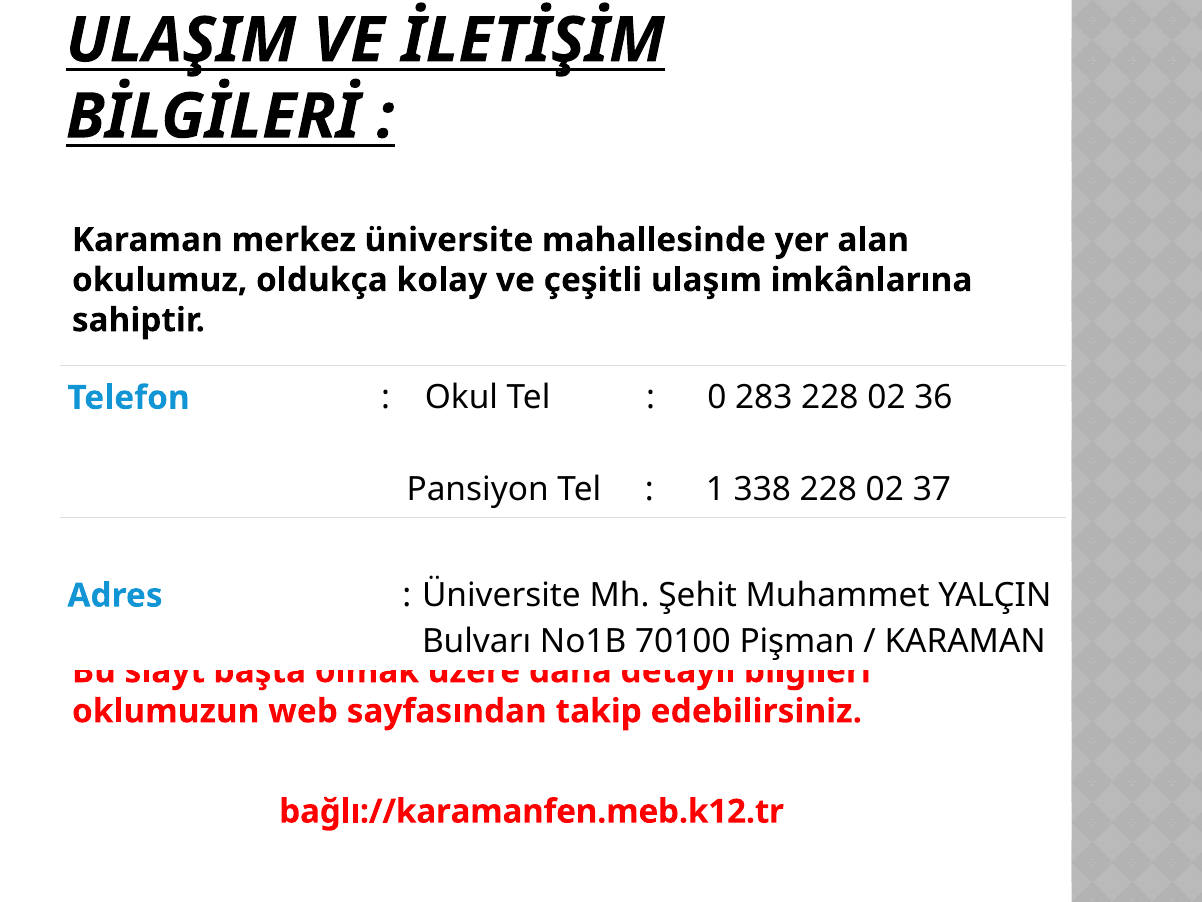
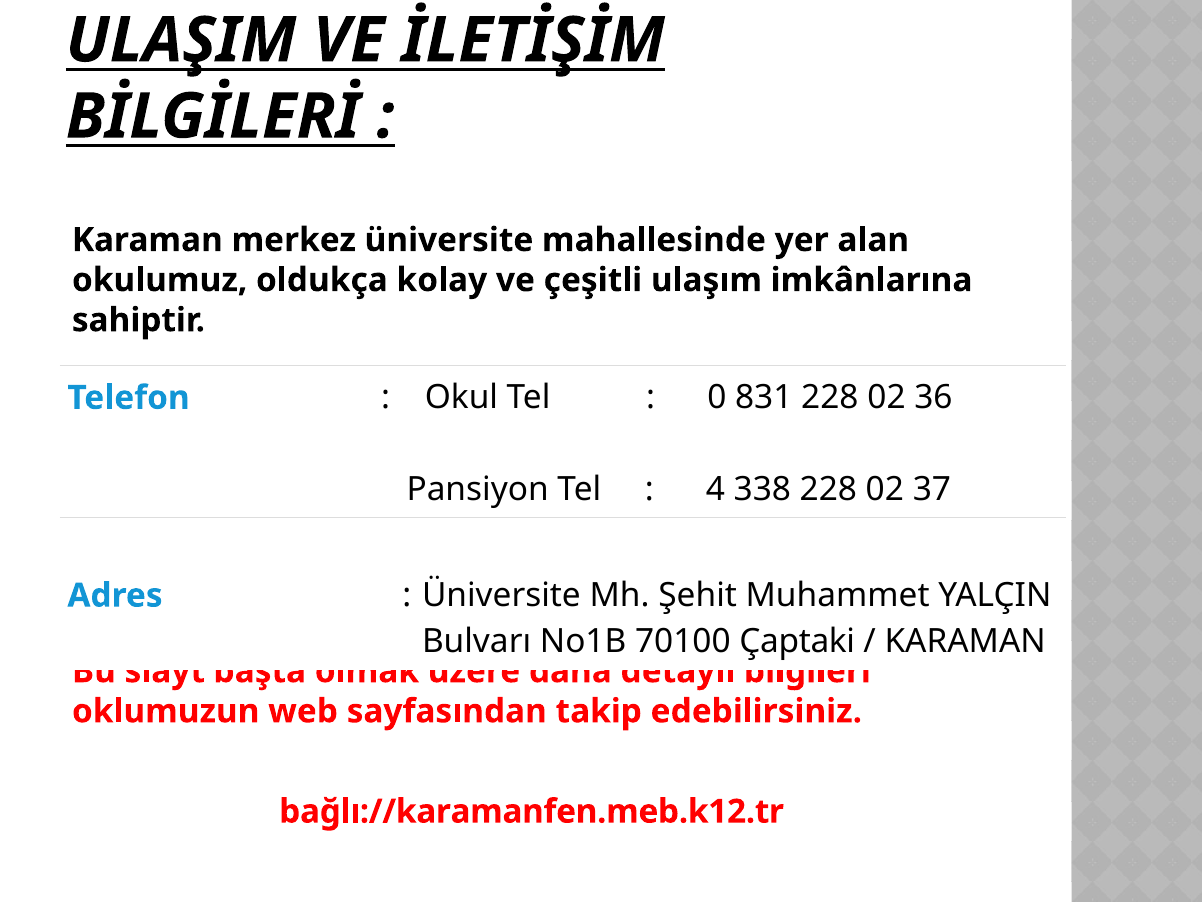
283: 283 -> 831
1: 1 -> 4
Pişman: Pişman -> Çaptaki
